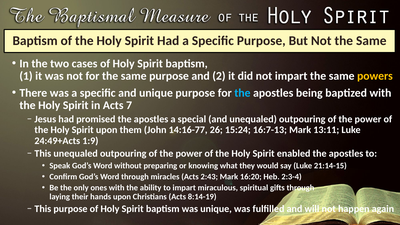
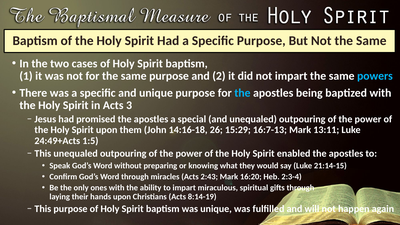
powers colour: yellow -> light blue
7: 7 -> 3
14:16-77: 14:16-77 -> 14:16-18
15:24: 15:24 -> 15:29
1:9: 1:9 -> 1:5
